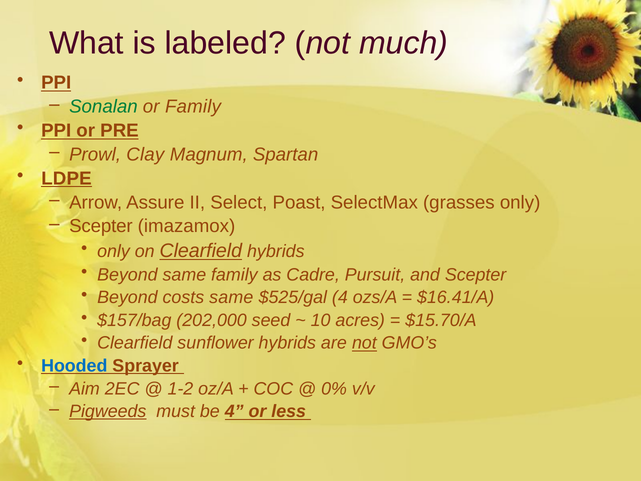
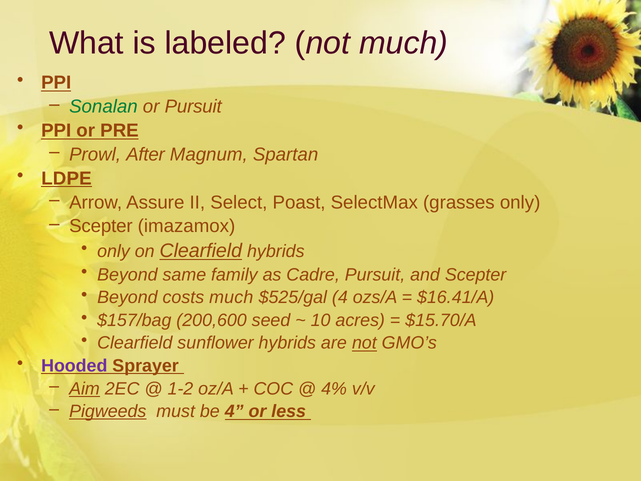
or Family: Family -> Pursuit
Clay: Clay -> After
costs same: same -> much
202,000: 202,000 -> 200,600
Hooded colour: blue -> purple
Aim underline: none -> present
0%: 0% -> 4%
